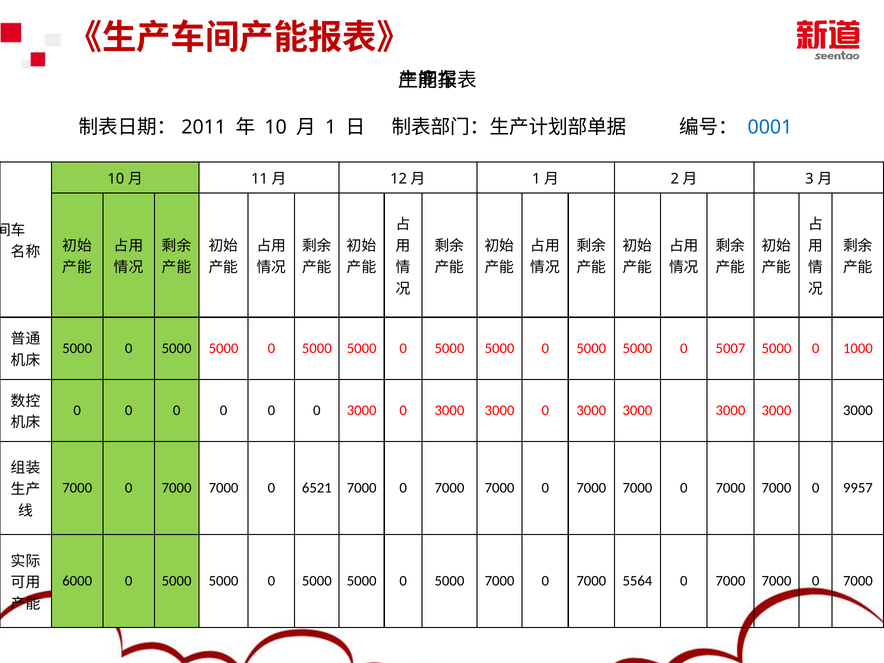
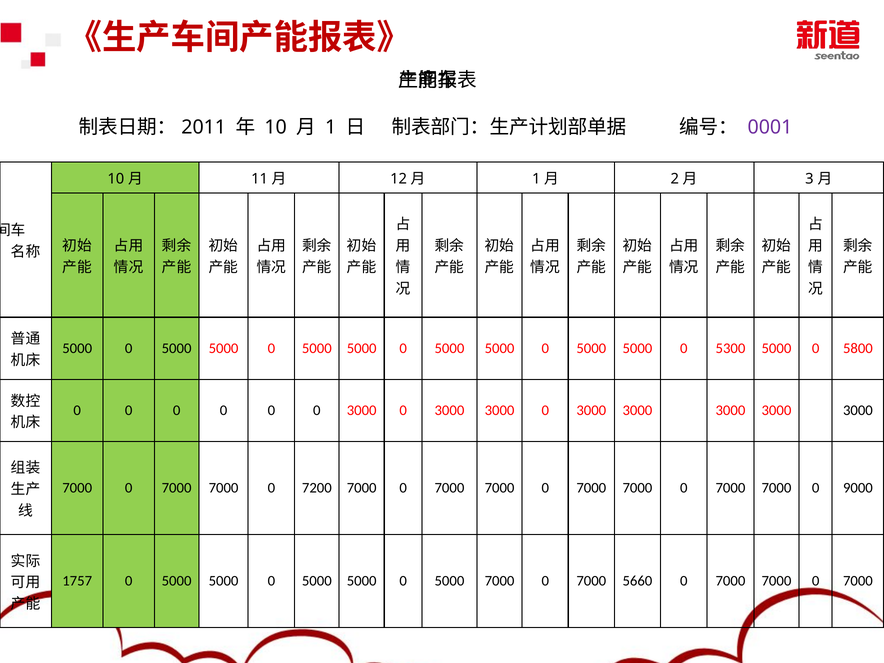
0001 colour: blue -> purple
5007: 5007 -> 5300
1000: 1000 -> 5800
6521: 6521 -> 7200
9957: 9957 -> 9000
6000: 6000 -> 1757
5564: 5564 -> 5660
